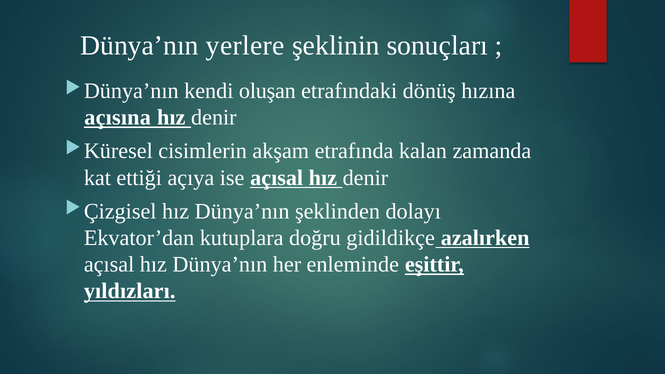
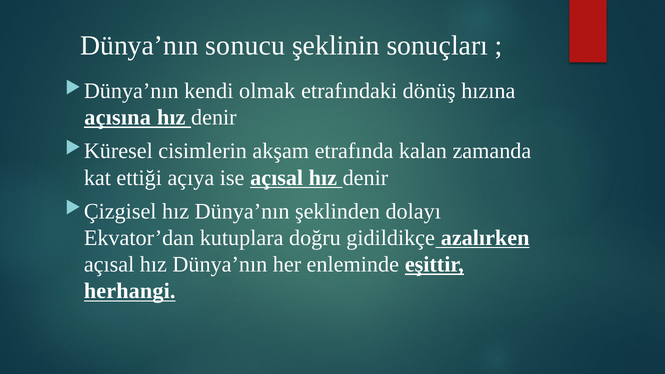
yerlere: yerlere -> sonucu
oluşan: oluşan -> olmak
yıldızları: yıldızları -> herhangi
